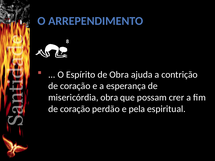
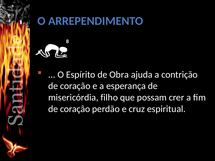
misericórdia obra: obra -> filho
pela: pela -> cruz
